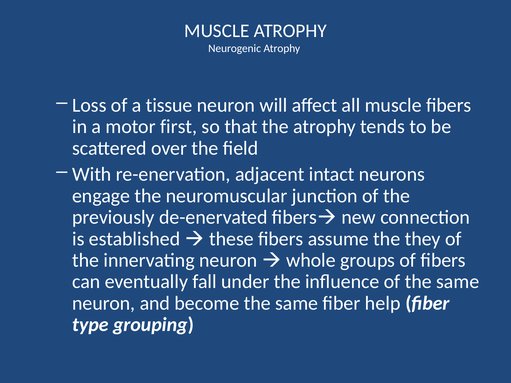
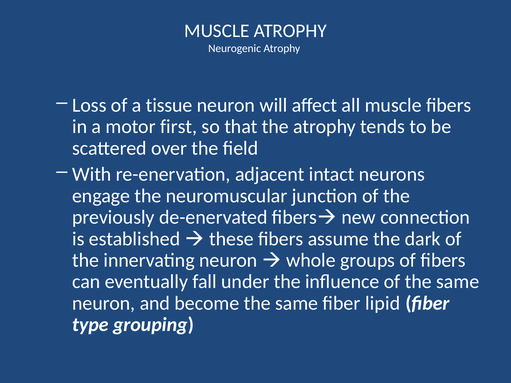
they: they -> dark
help: help -> lipid
